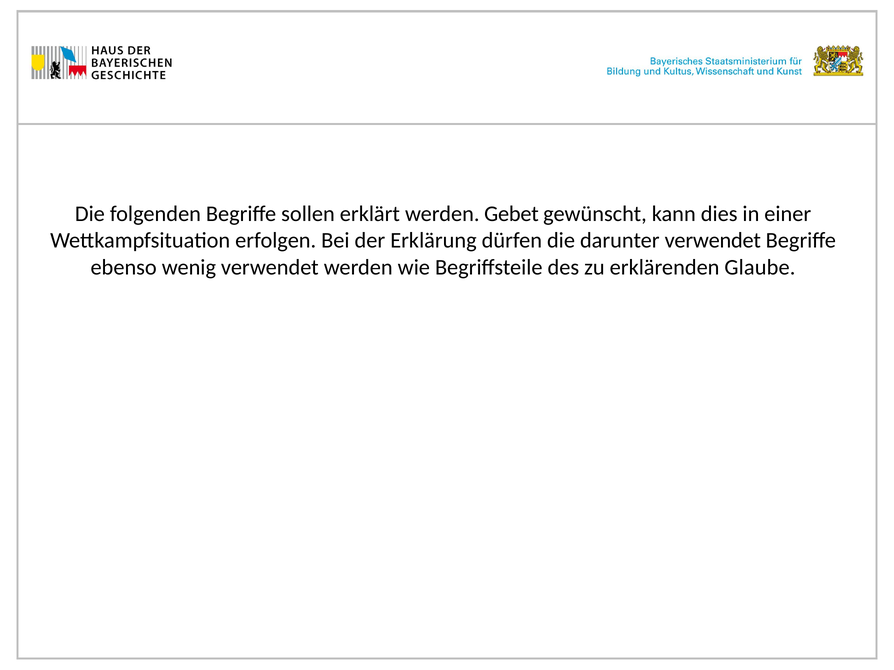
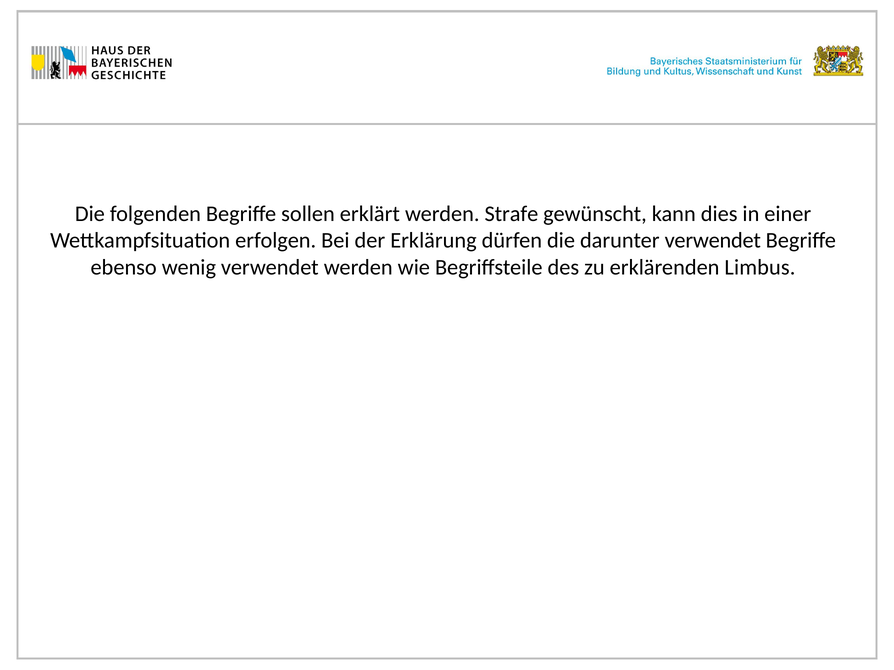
Gebet: Gebet -> Strafe
Glaube: Glaube -> Limbus
